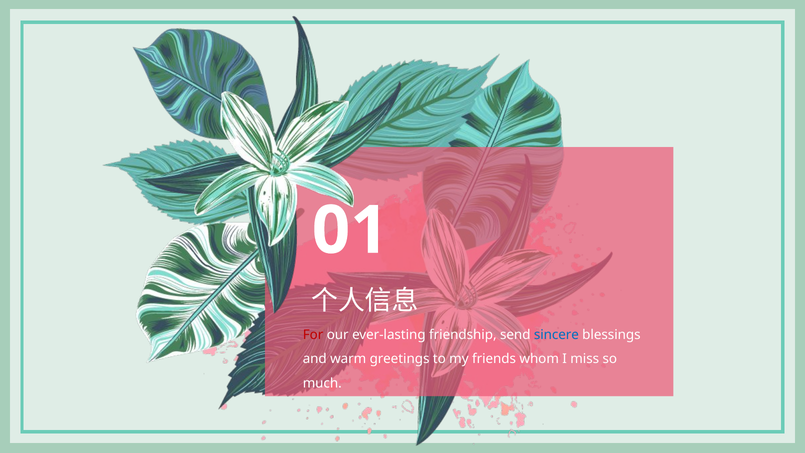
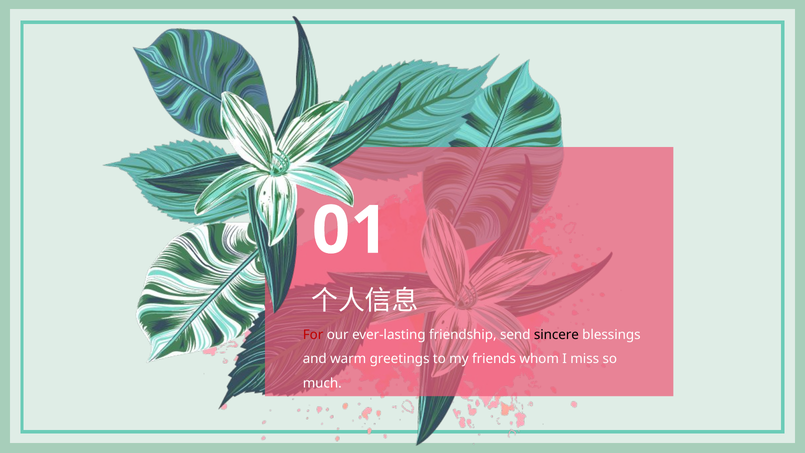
sincere colour: blue -> black
